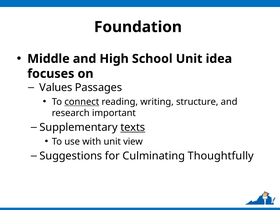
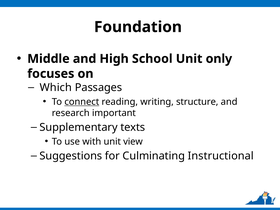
idea: idea -> only
Values: Values -> Which
texts underline: present -> none
Thoughtfully: Thoughtfully -> Instructional
